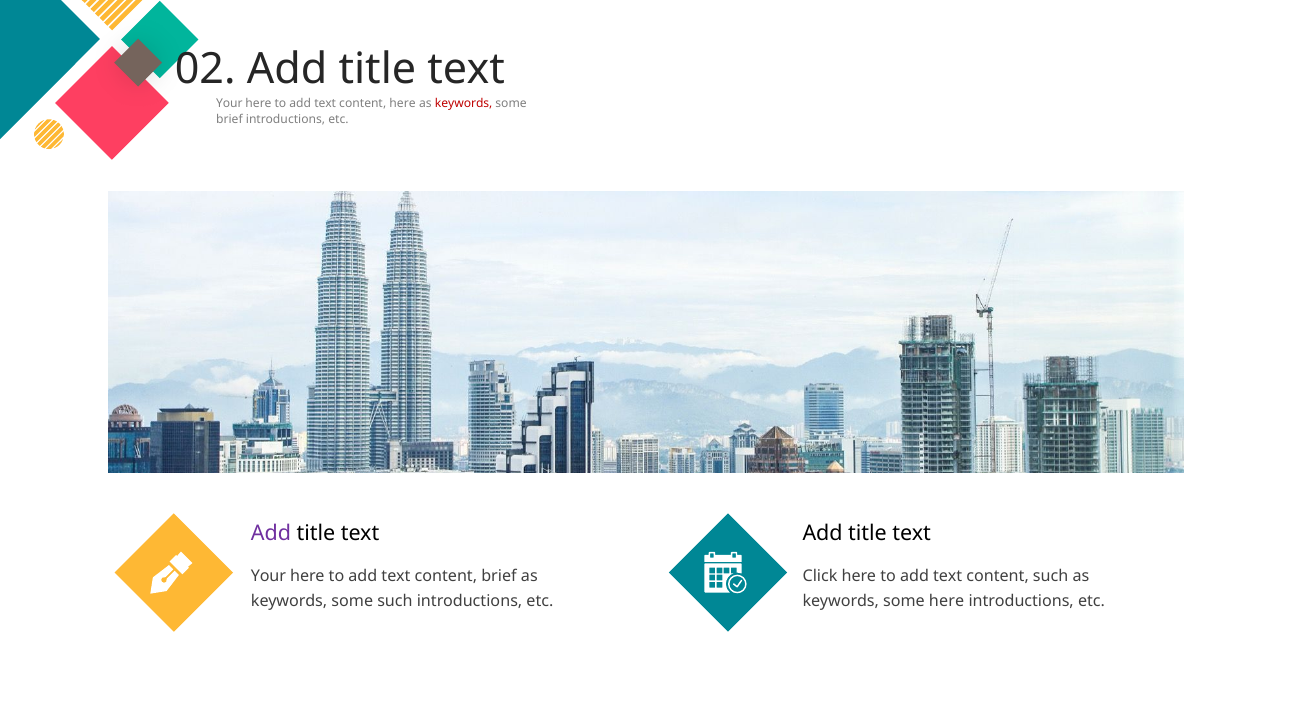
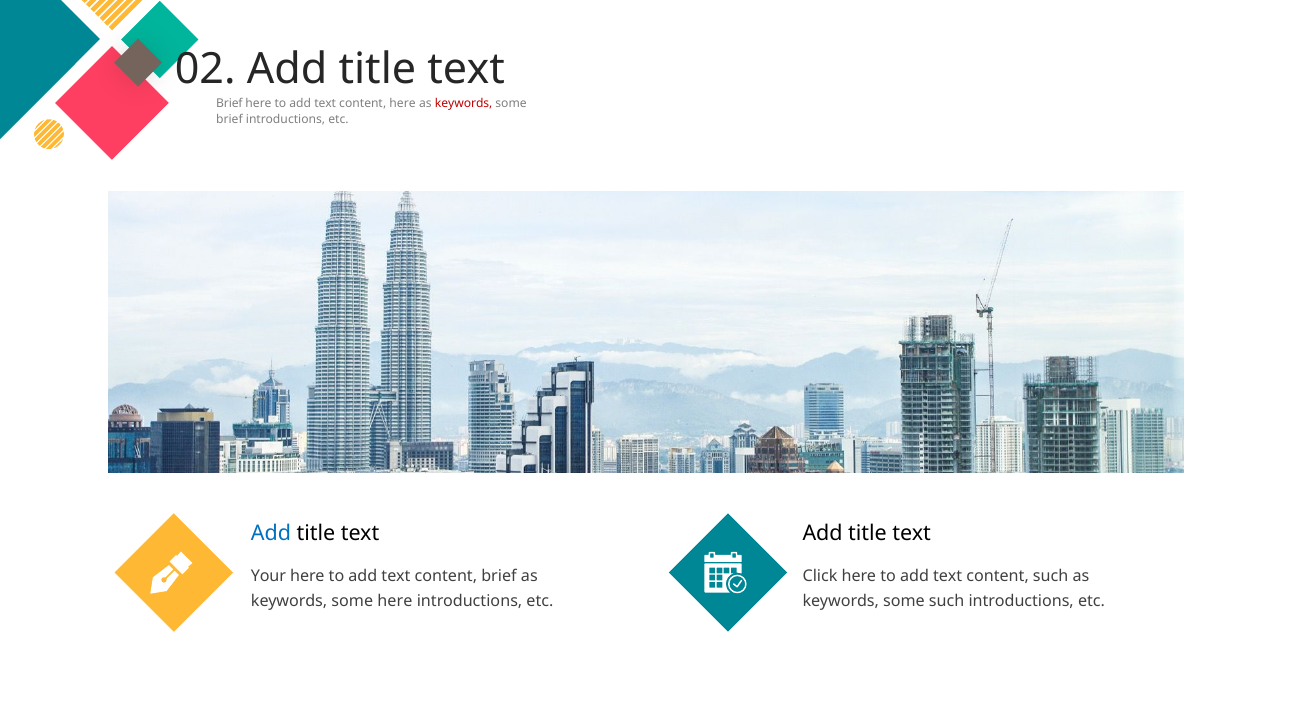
Your at (229, 103): Your -> Brief
Add at (271, 533) colour: purple -> blue
some such: such -> here
some here: here -> such
